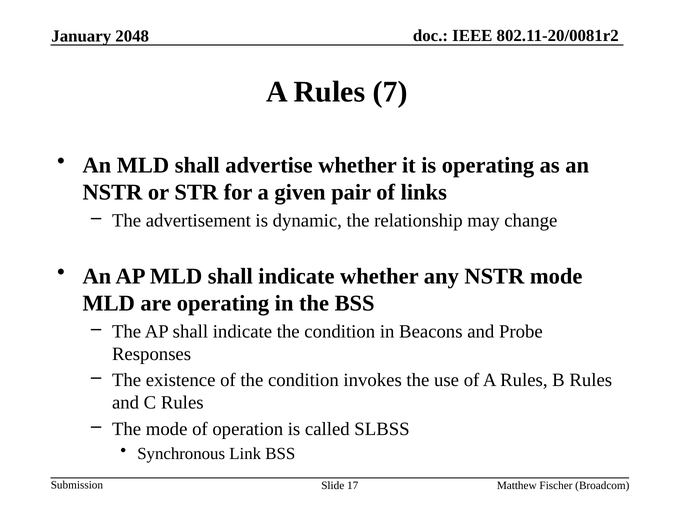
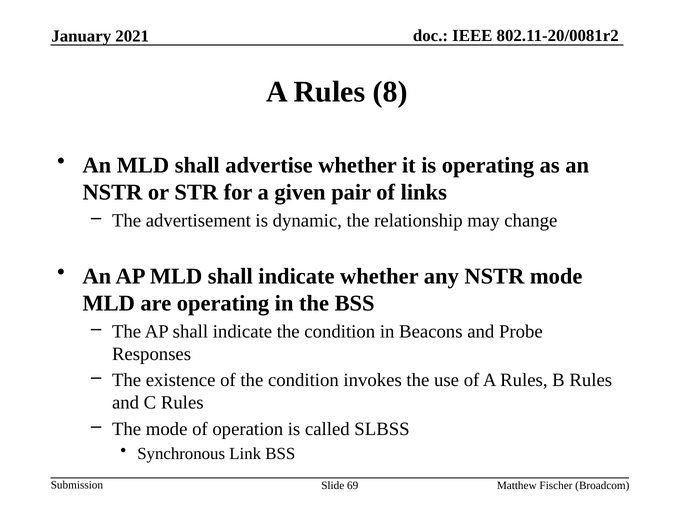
2048: 2048 -> 2021
7: 7 -> 8
17: 17 -> 69
